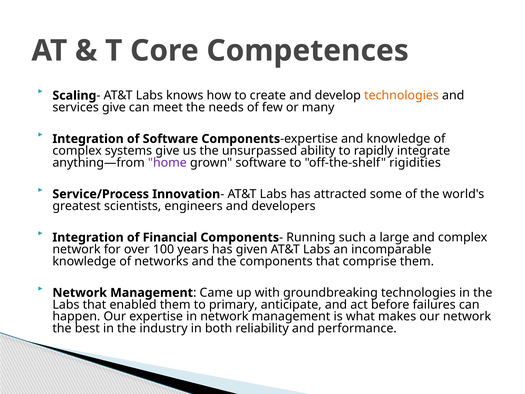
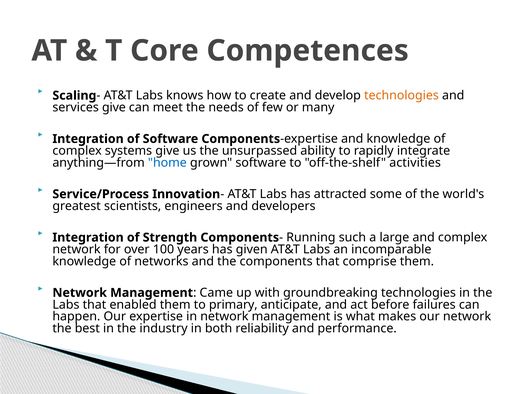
home colour: purple -> blue
rigidities: rigidities -> activities
Financial: Financial -> Strength
